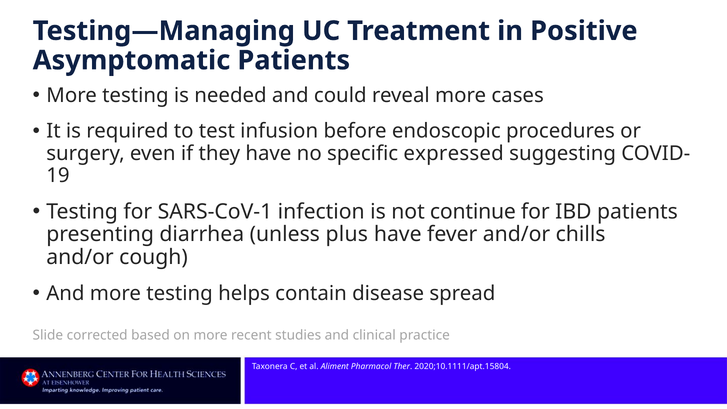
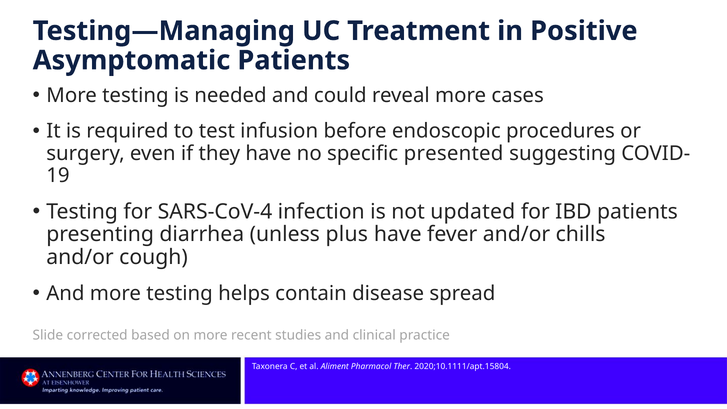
expressed: expressed -> presented
SARS-CoV-1: SARS-CoV-1 -> SARS-CoV-4
continue: continue -> updated
